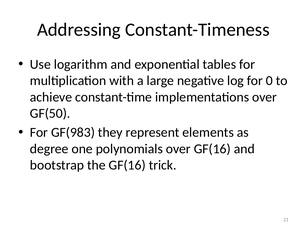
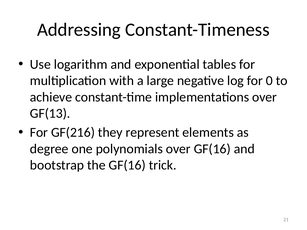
GF(50: GF(50 -> GF(13
GF(983: GF(983 -> GF(216
